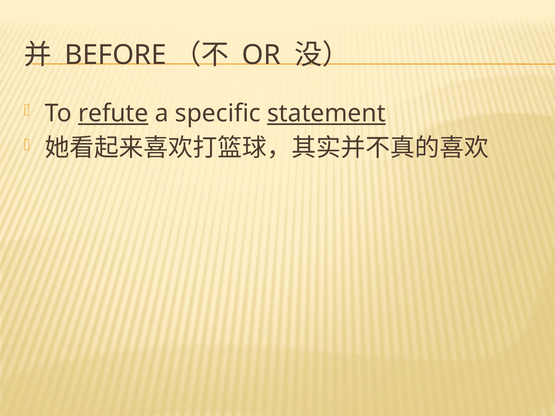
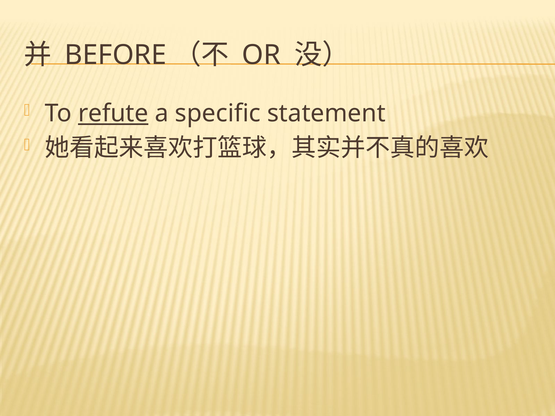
statement underline: present -> none
